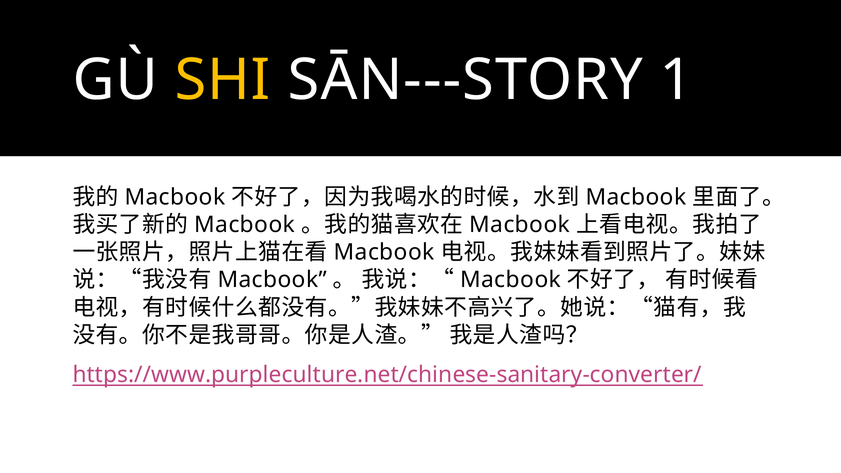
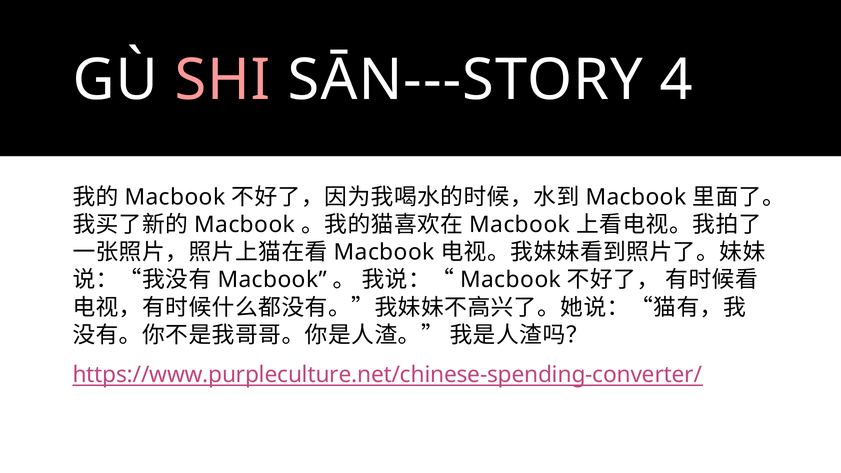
SHI colour: yellow -> pink
1: 1 -> 4
https://www.purpleculture.net/chinese-sanitary-converter/: https://www.purpleculture.net/chinese-sanitary-converter/ -> https://www.purpleculture.net/chinese-spending-converter/
